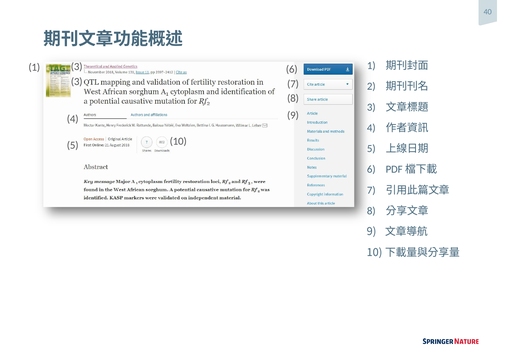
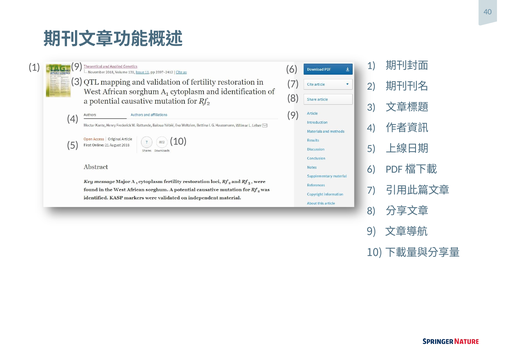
1 3: 3 -> 9
